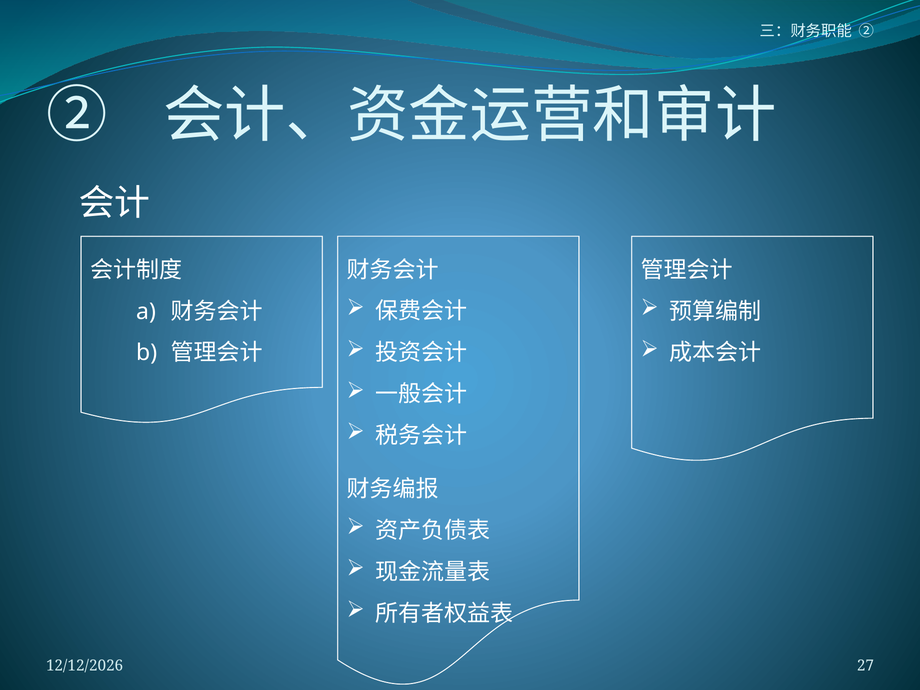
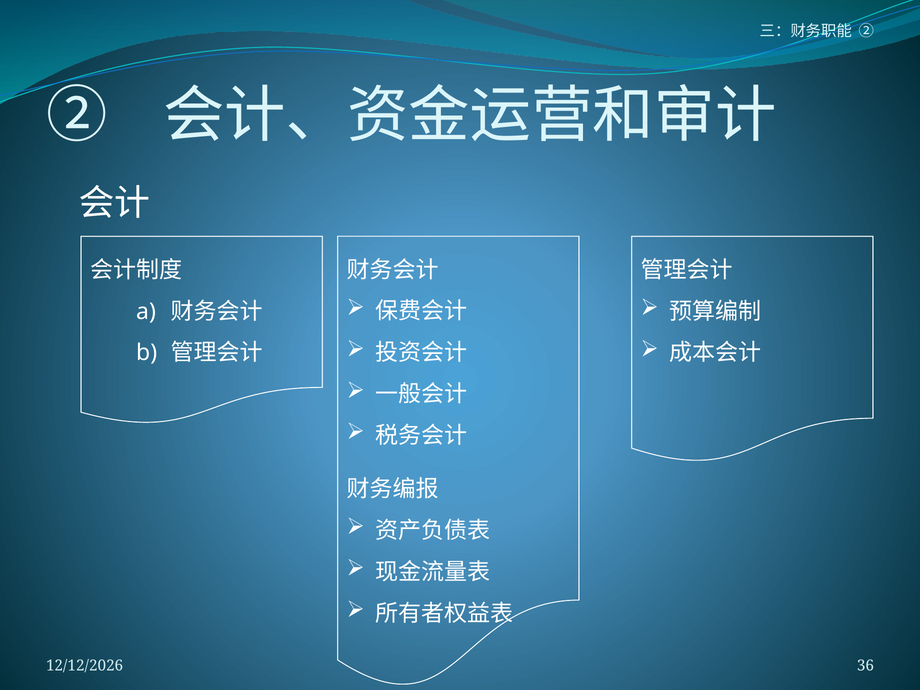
27: 27 -> 36
